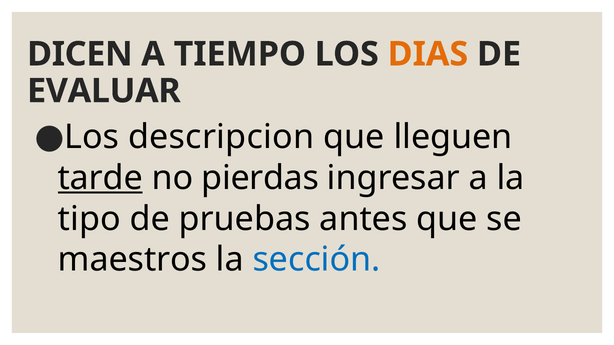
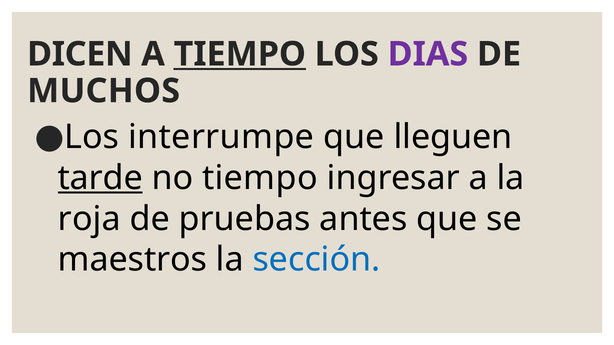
TIEMPO at (240, 54) underline: none -> present
DIAS colour: orange -> purple
EVALUAR: EVALUAR -> MUCHOS
descripcion: descripcion -> interrumpe
no pierdas: pierdas -> tiempo
tipo: tipo -> roja
